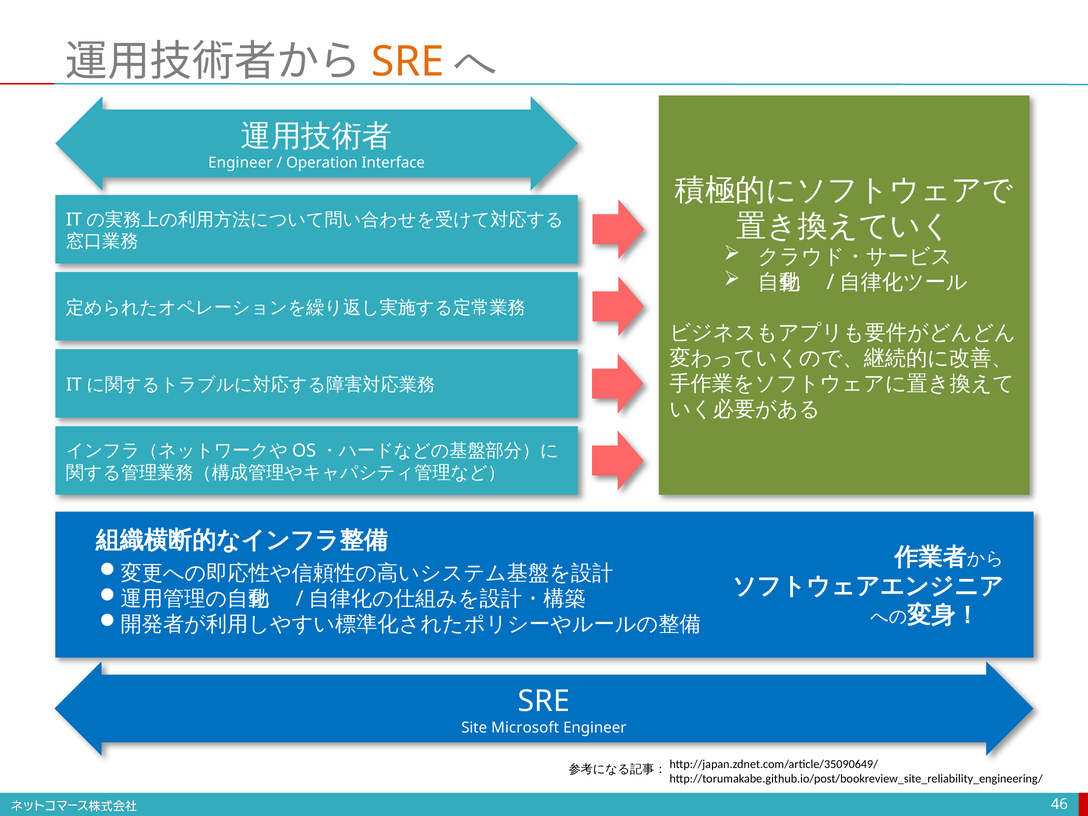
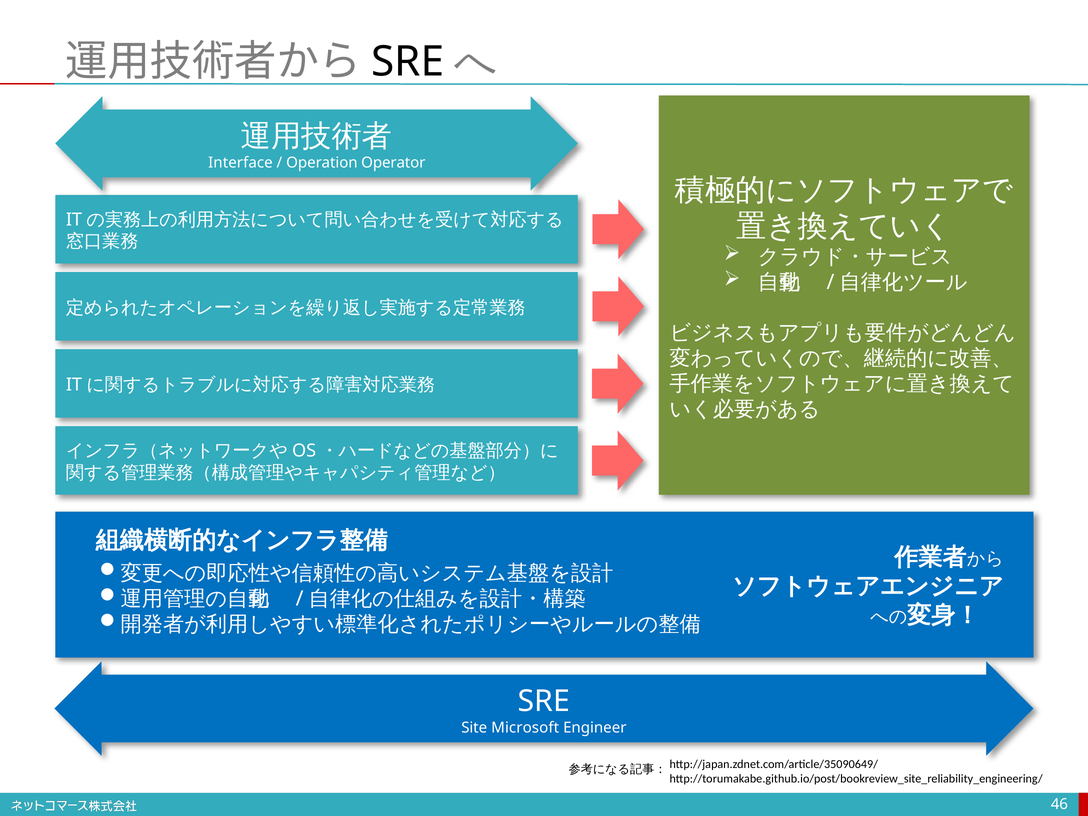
SRE at (408, 62) colour: orange -> black
Engineer at (240, 163): Engineer -> Interface
Interface: Interface -> Operator
